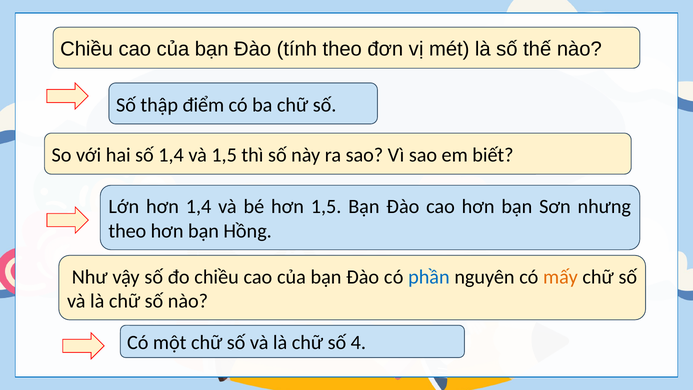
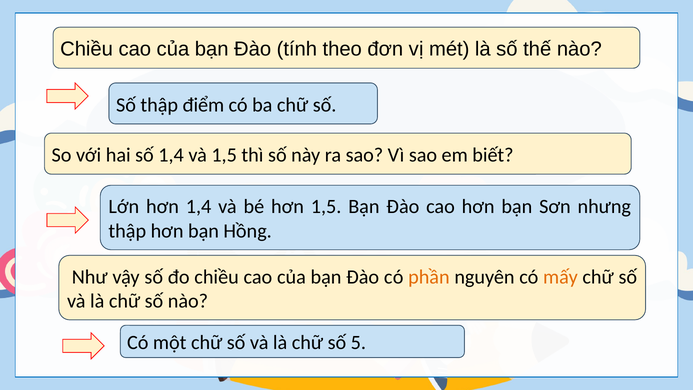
theo at (127, 231): theo -> thập
phần colour: blue -> orange
4: 4 -> 5
